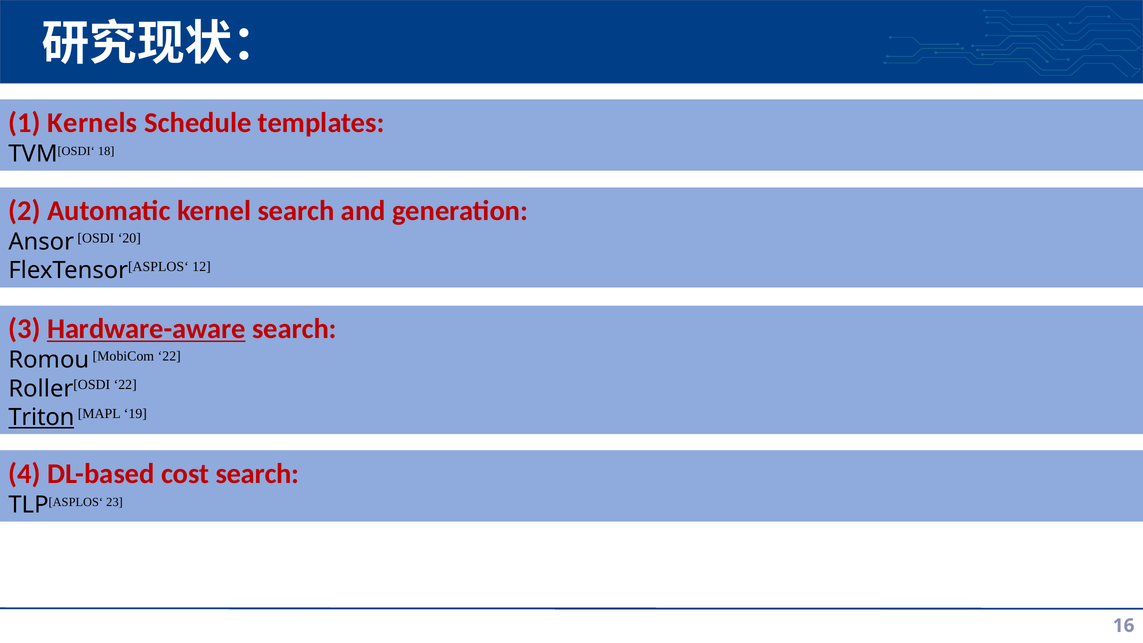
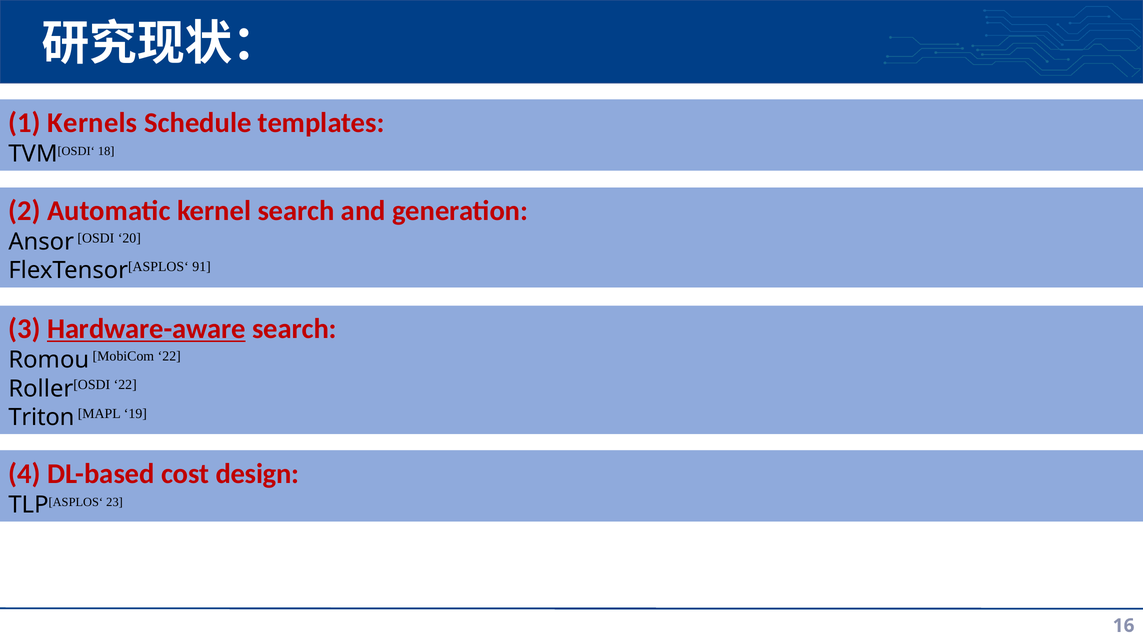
12: 12 -> 91
Triton underline: present -> none
cost search: search -> design
